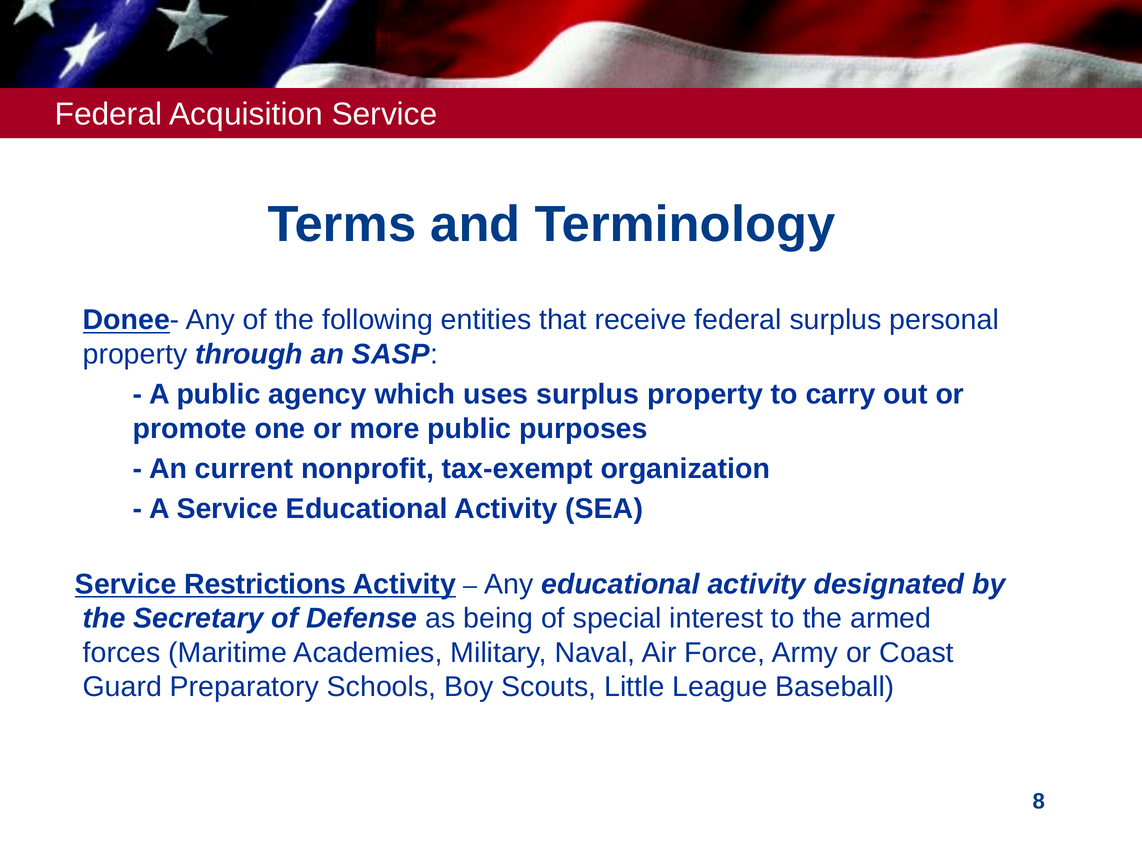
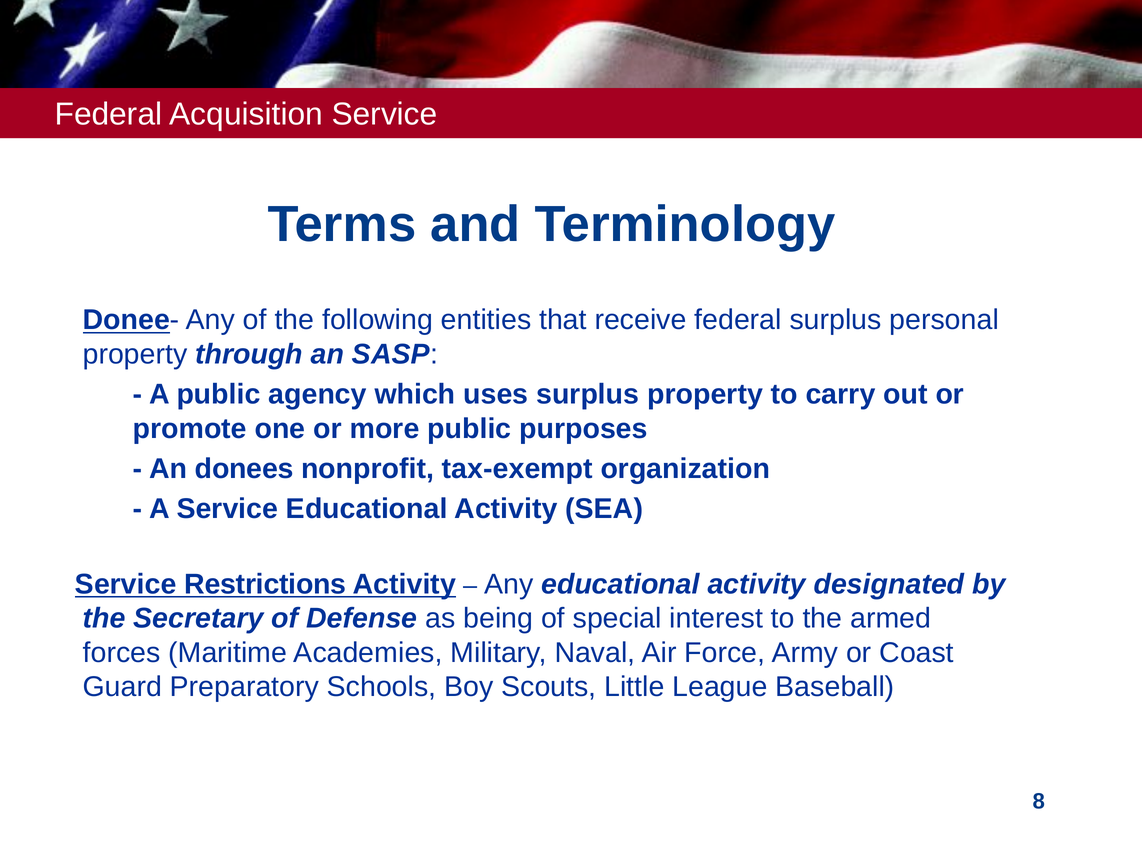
current: current -> donees
